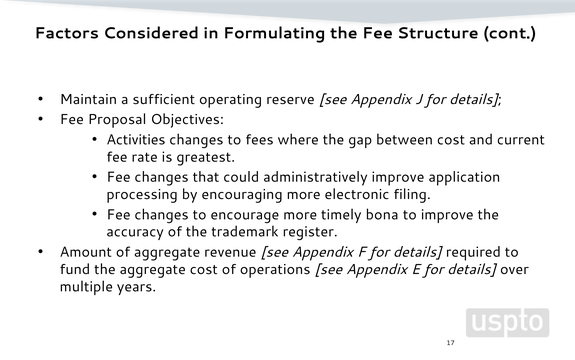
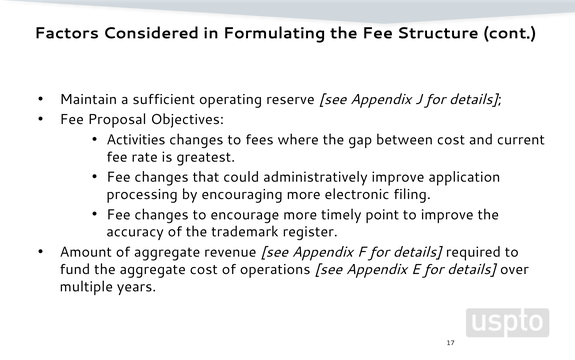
bona: bona -> point
